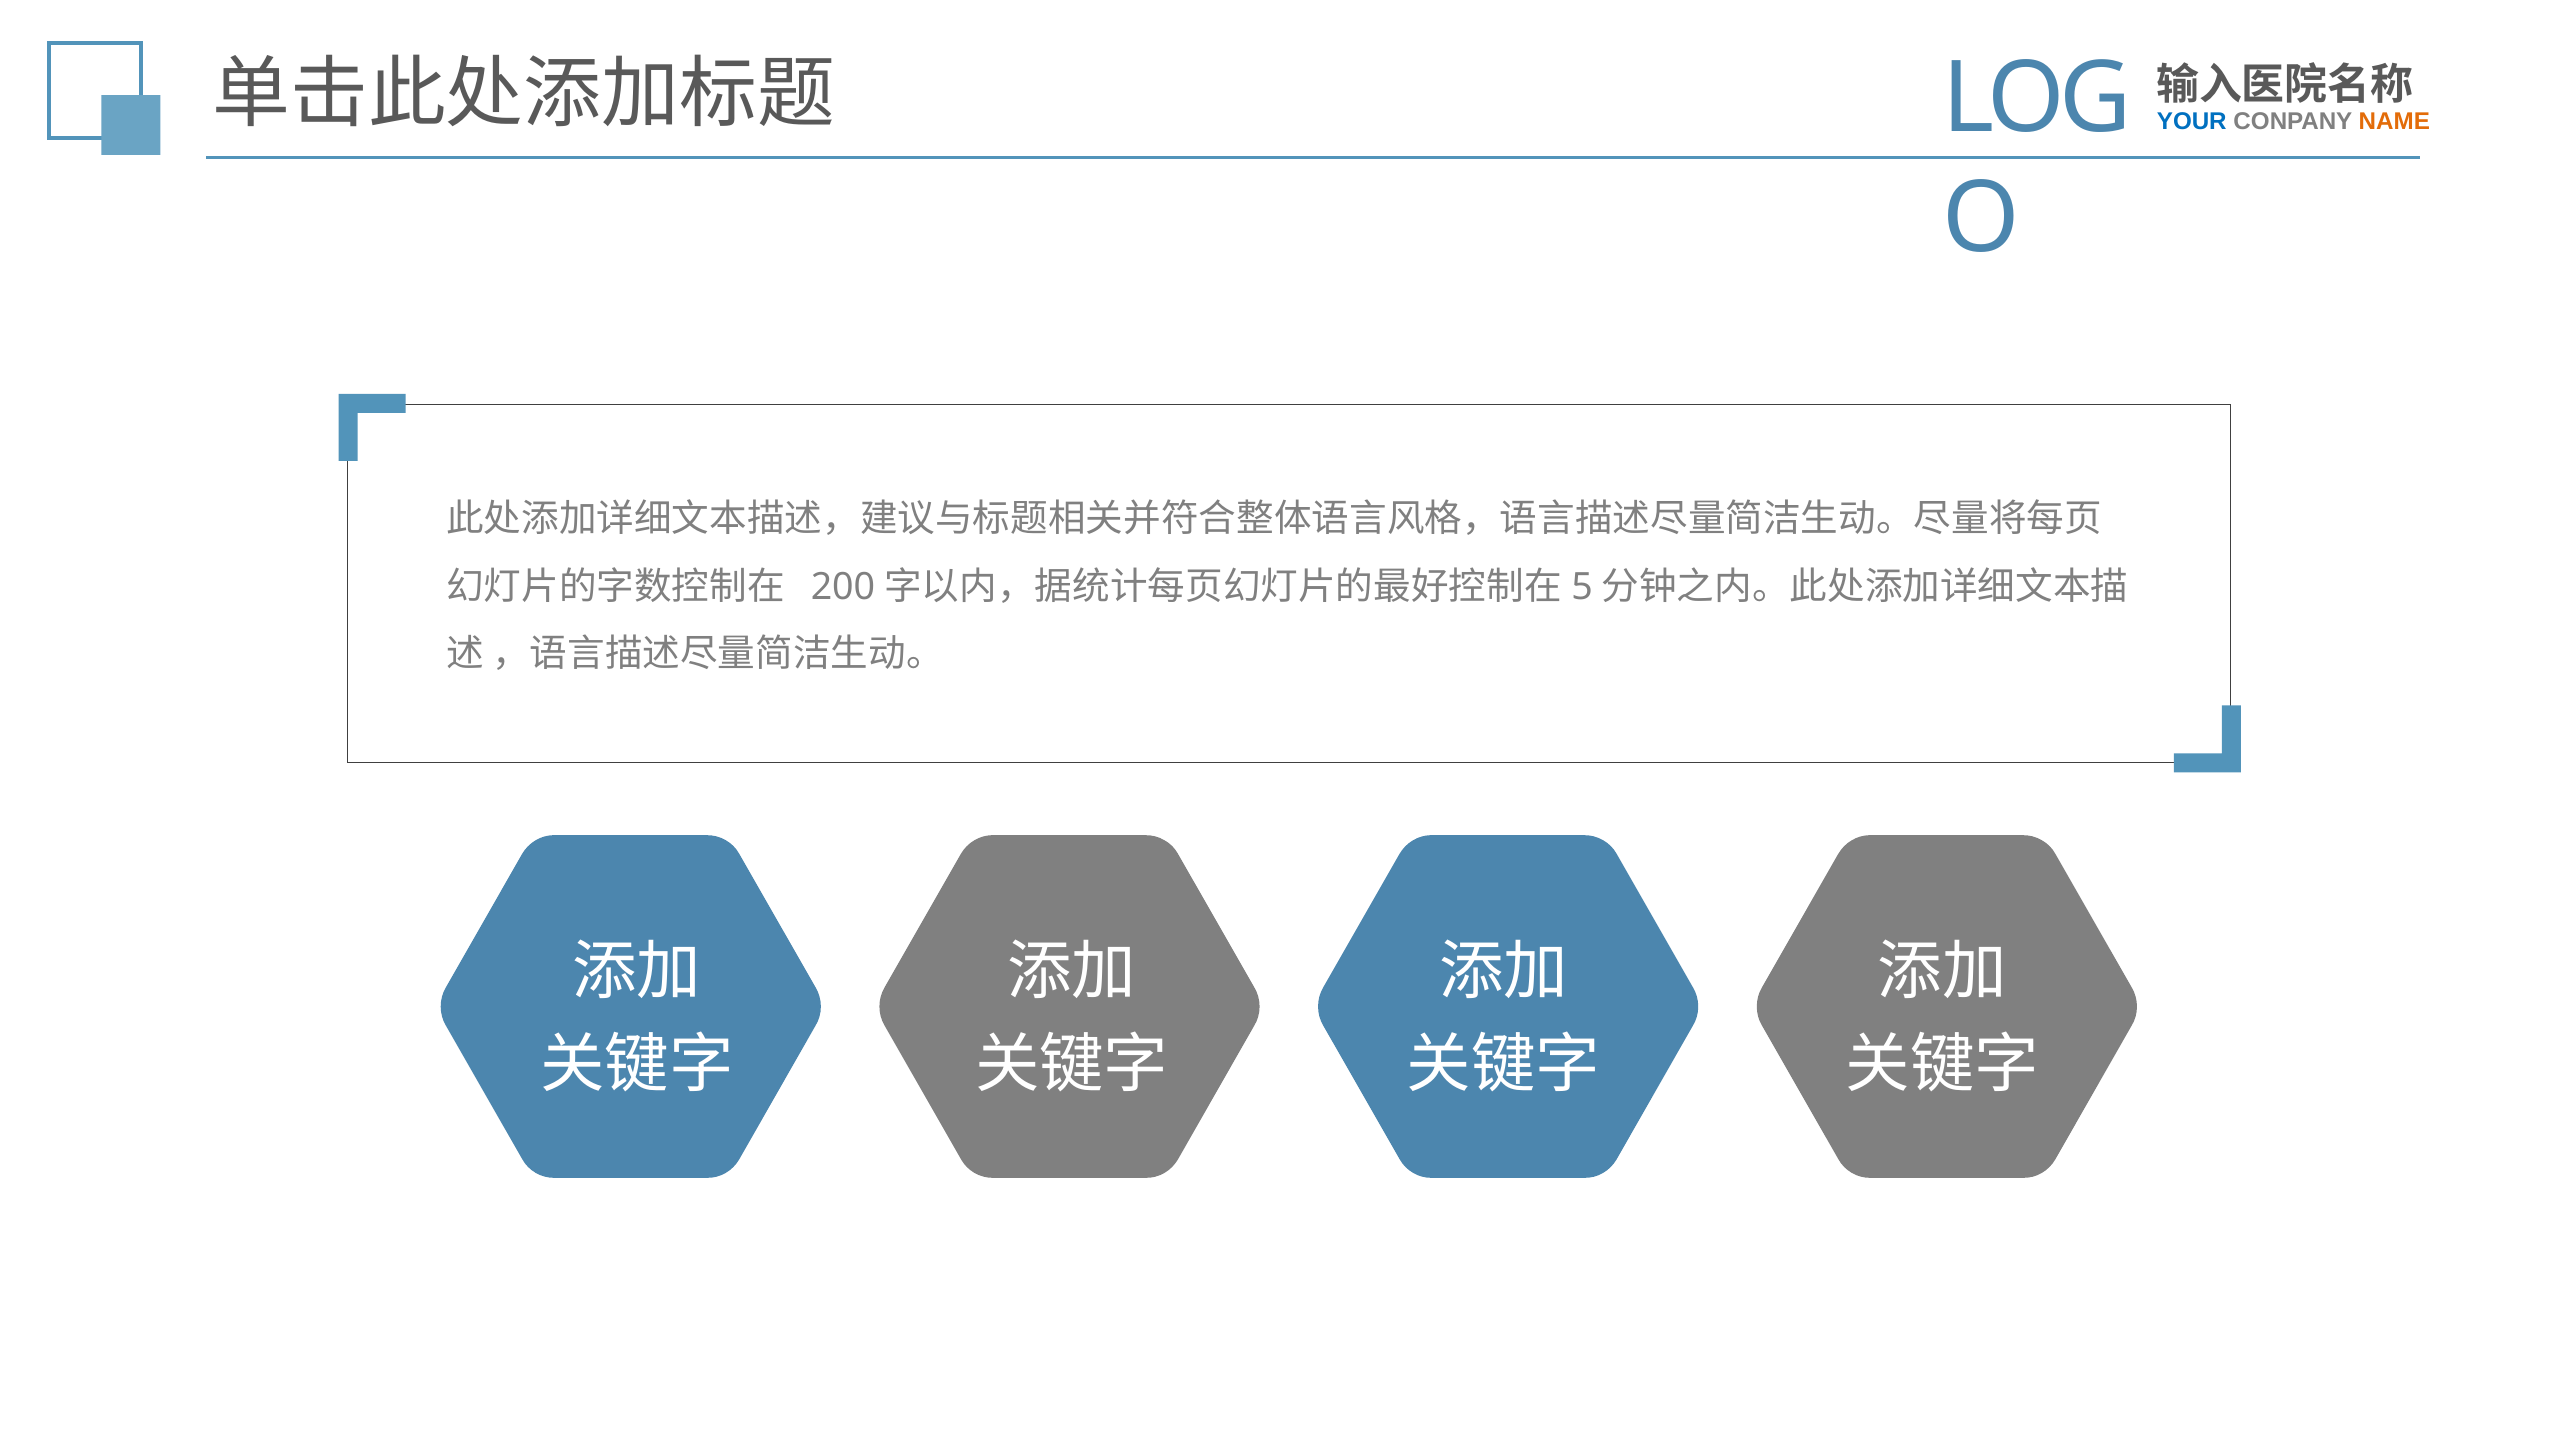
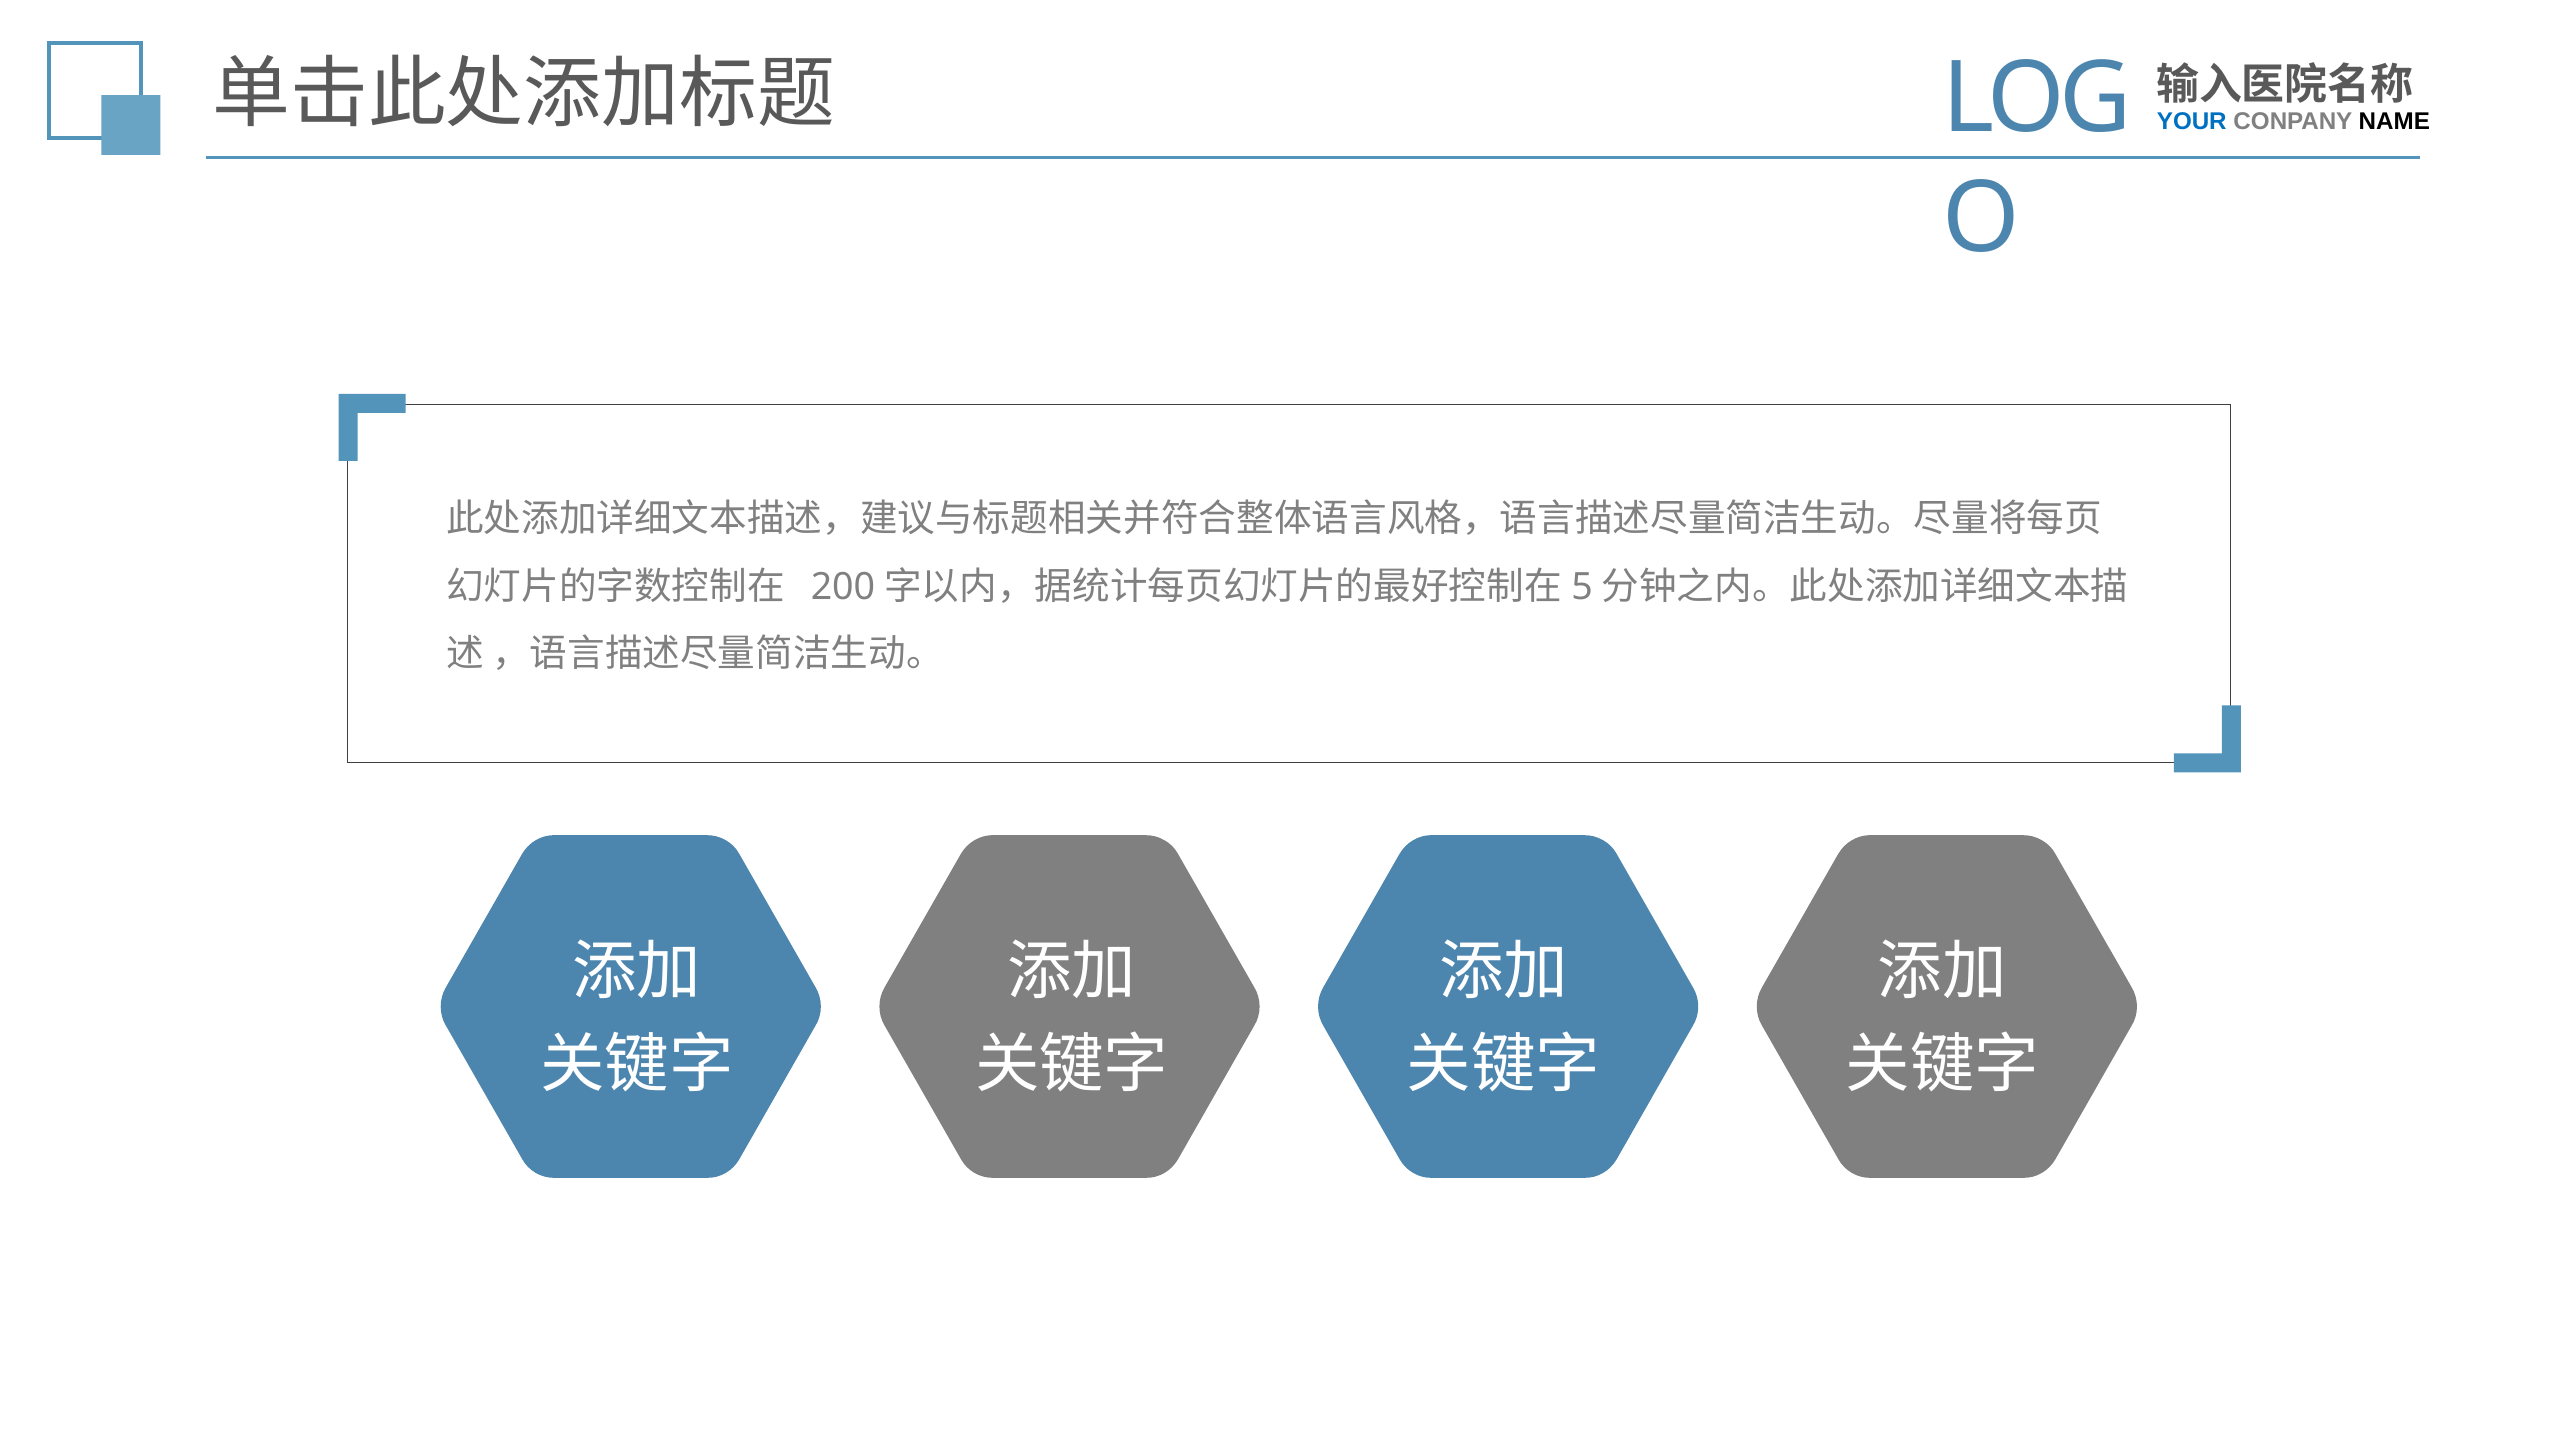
NAME colour: orange -> black
